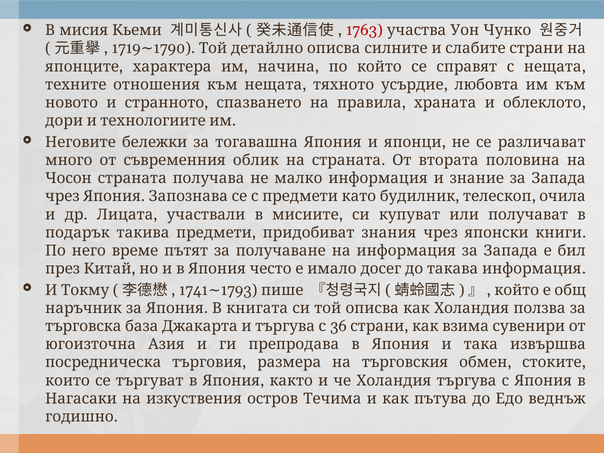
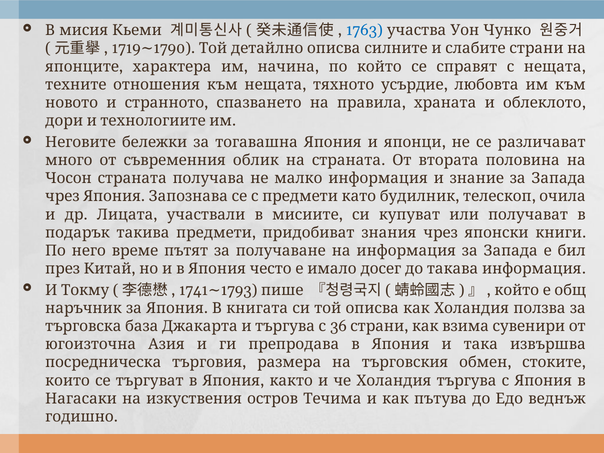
1763 colour: red -> blue
